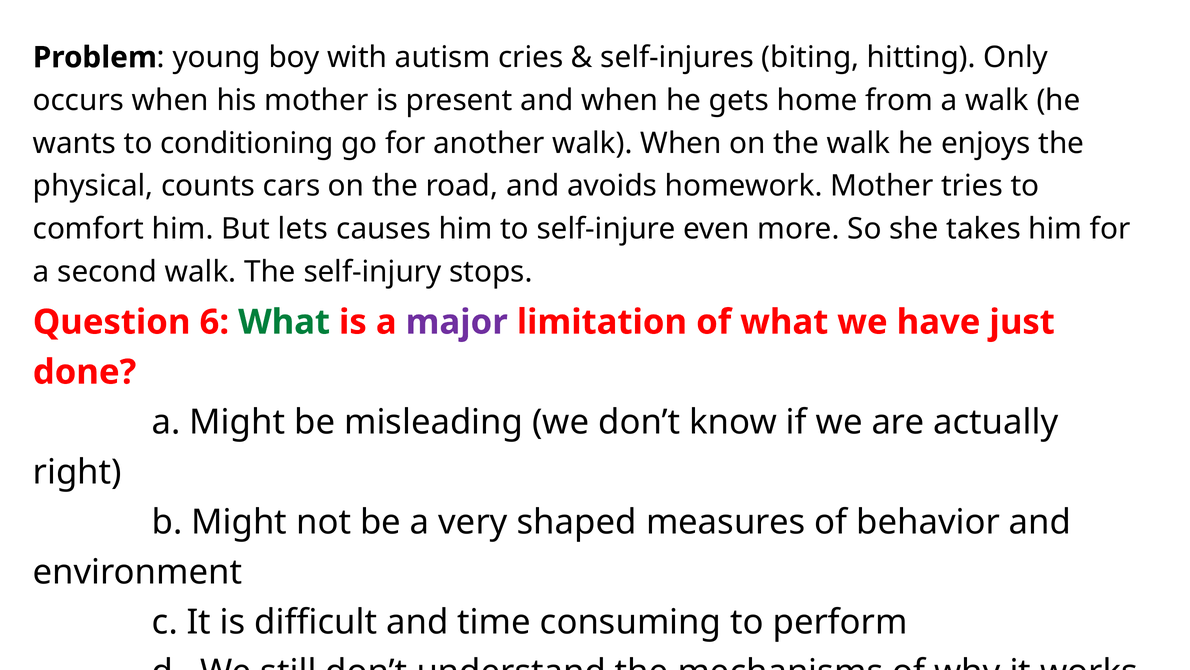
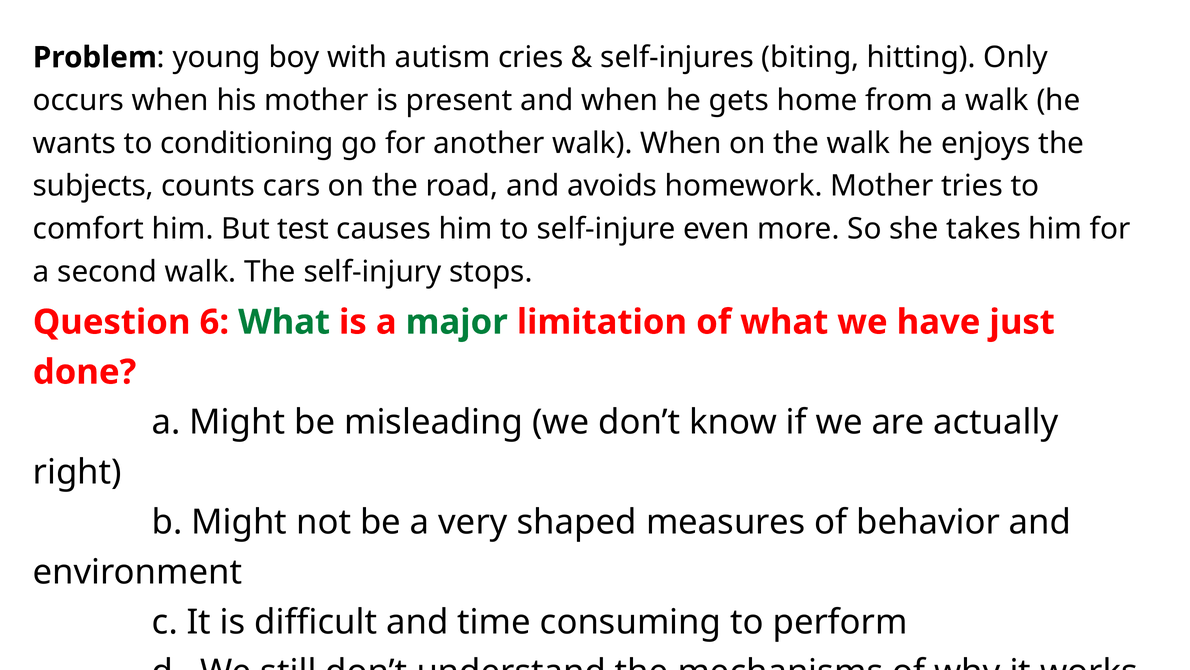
physical: physical -> subjects
lets: lets -> test
major colour: purple -> green
